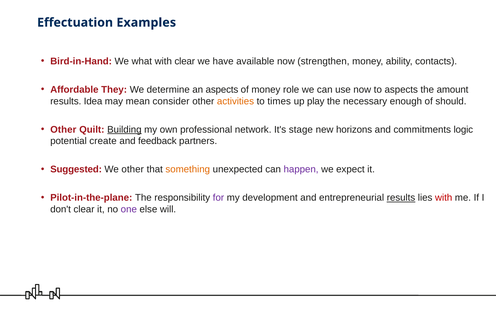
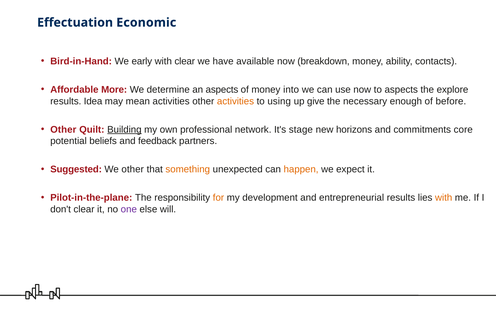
Examples: Examples -> Economic
what: what -> early
strengthen: strengthen -> breakdown
They: They -> More
role: role -> into
amount: amount -> explore
mean consider: consider -> activities
times: times -> using
play: play -> give
should: should -> before
logic: logic -> core
create: create -> beliefs
happen colour: purple -> orange
for colour: purple -> orange
results at (401, 198) underline: present -> none
with at (444, 198) colour: red -> orange
